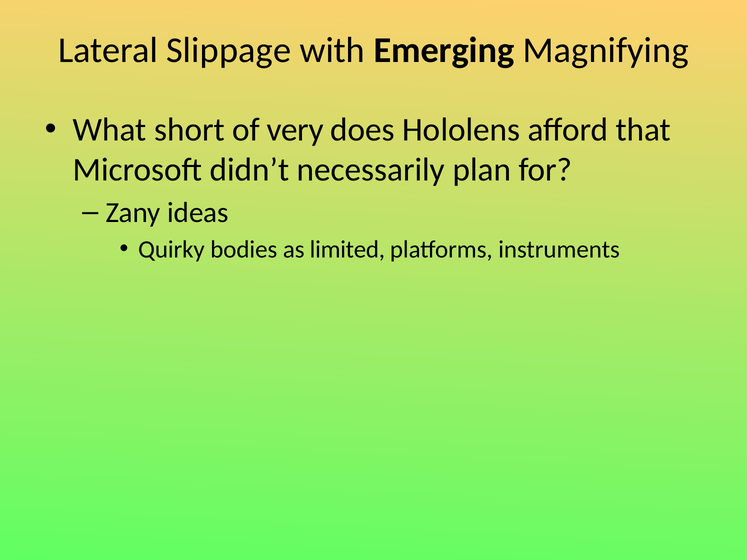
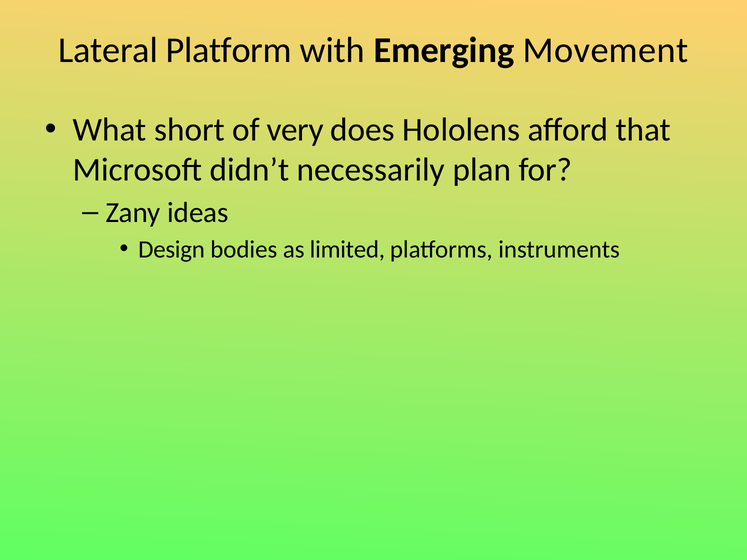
Slippage: Slippage -> Platform
Magnifying: Magnifying -> Movement
Quirky: Quirky -> Design
